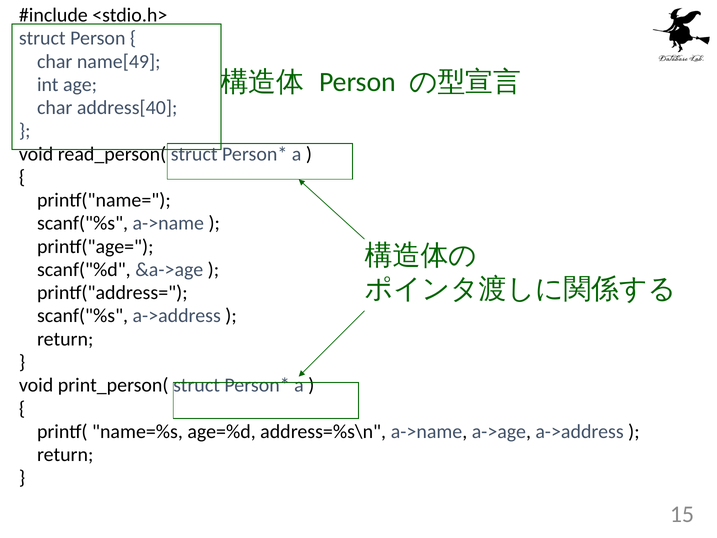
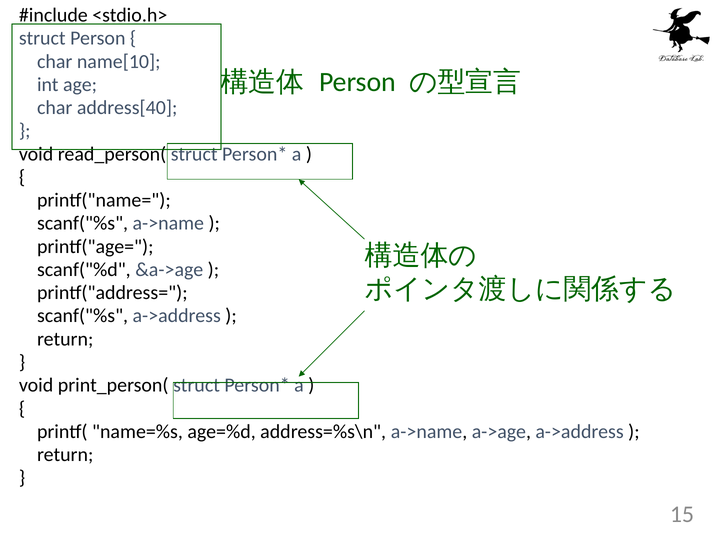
name[49: name[49 -> name[10
